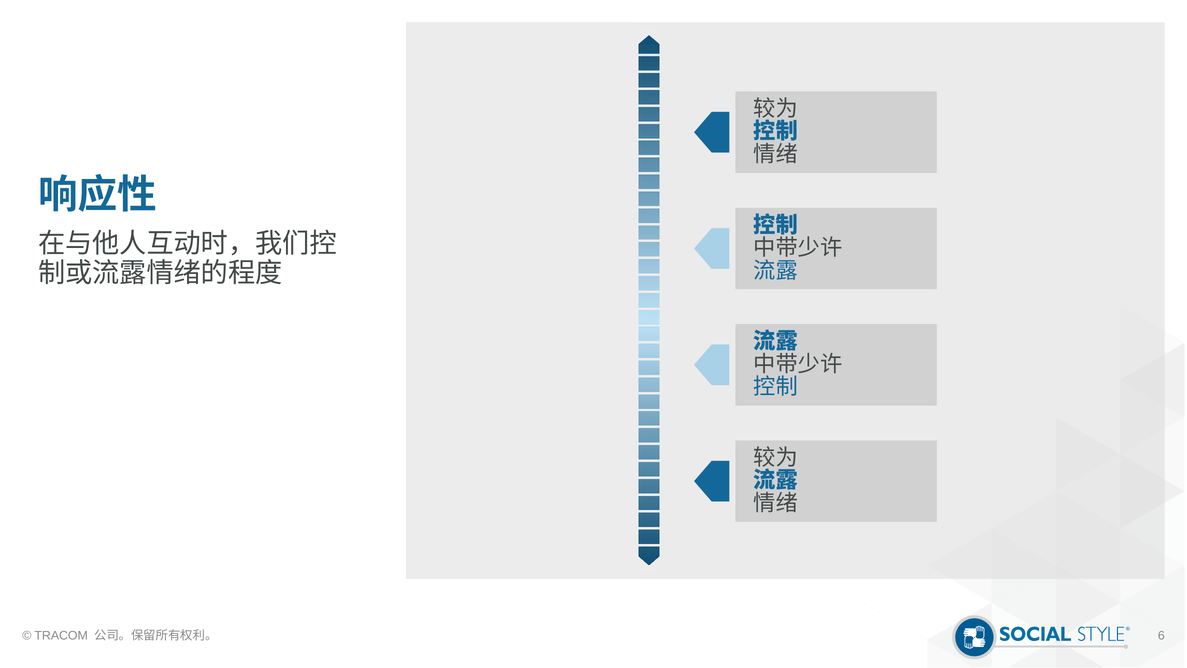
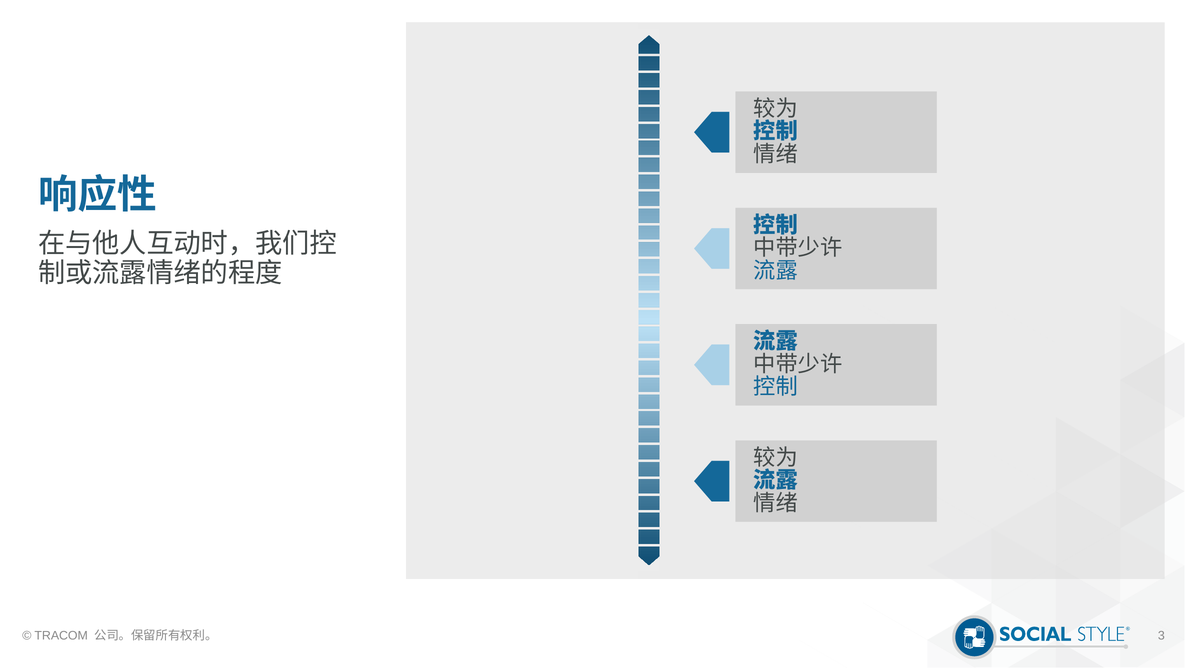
6: 6 -> 3
